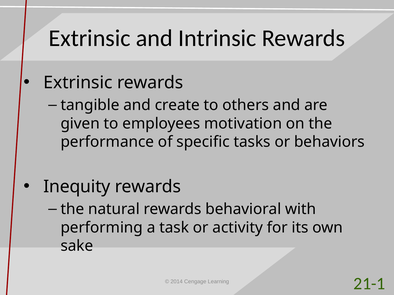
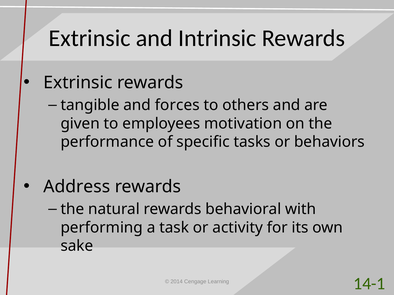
create: create -> forces
Inequity: Inequity -> Address
21-1: 21-1 -> 14-1
